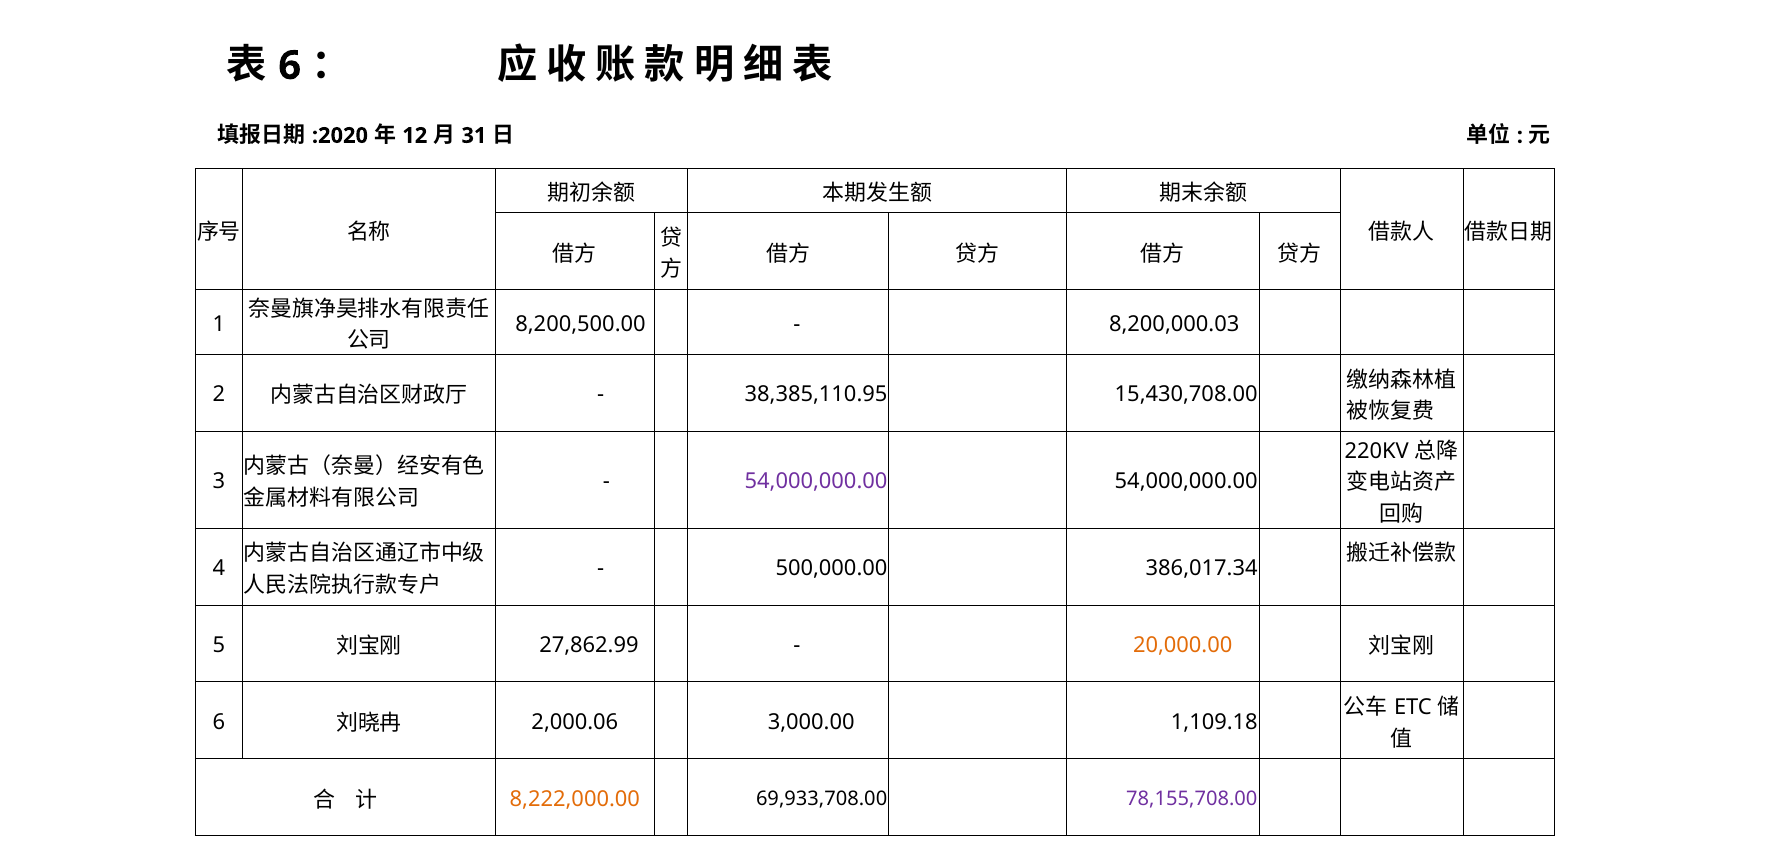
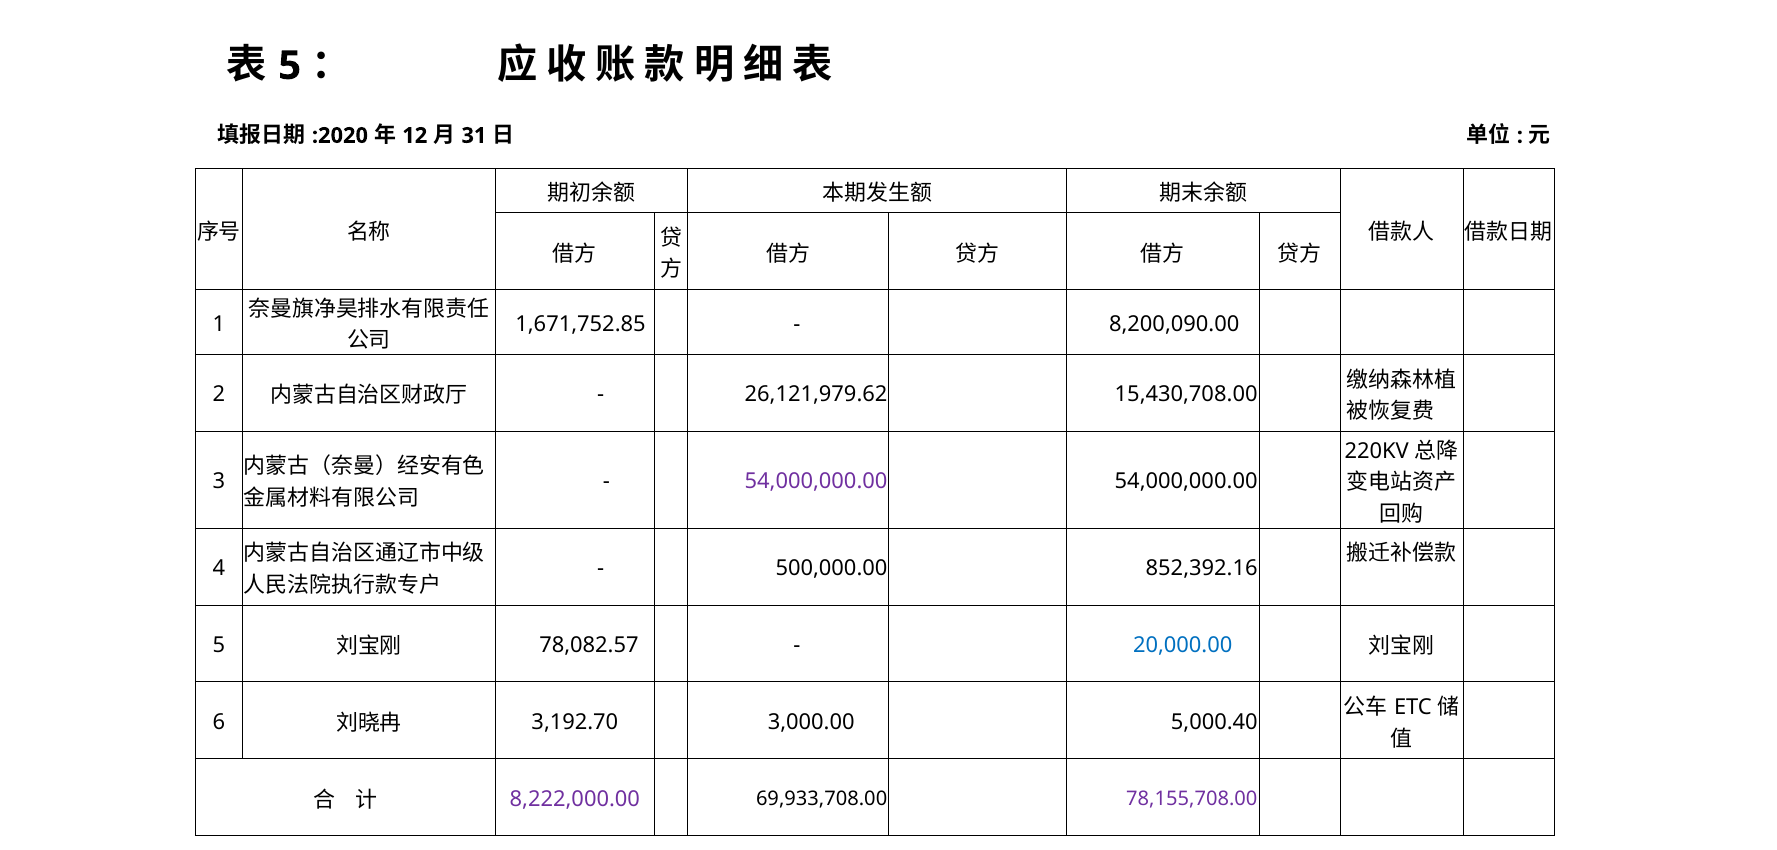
6 at (290, 66): 6 -> 5
8,200,500.00: 8,200,500.00 -> 1,671,752.85
8,200,000.03: 8,200,000.03 -> 8,200,090.00
38,385,110.95: 38,385,110.95 -> 26,121,979.62
386,017.34: 386,017.34 -> 852,392.16
27,862.99: 27,862.99 -> 78,082.57
20,000.00 colour: orange -> blue
2,000.06: 2,000.06 -> 3,192.70
1,109.18: 1,109.18 -> 5,000.40
8,222,000.00 colour: orange -> purple
